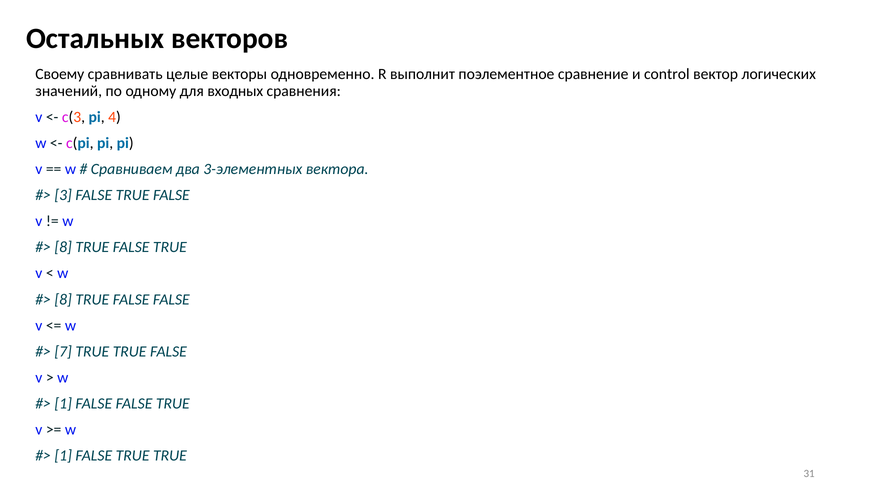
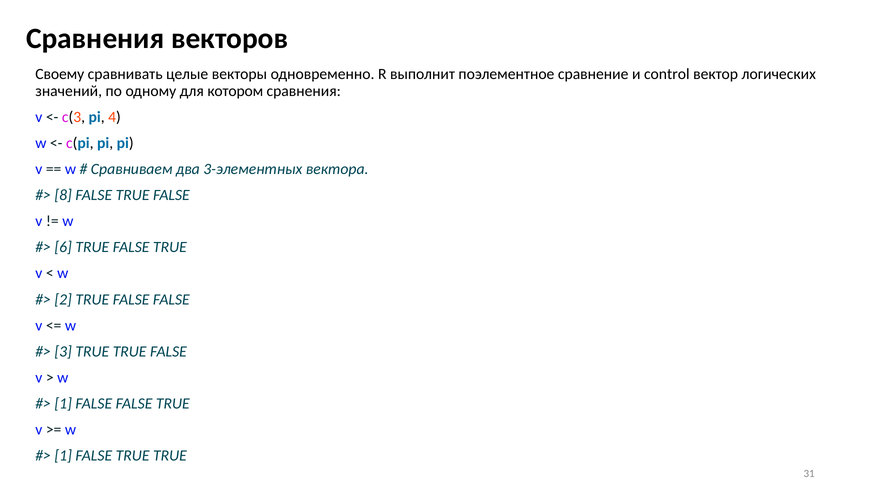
Остальных at (95, 39): Остальных -> Сравнения
входных: входных -> котором
3: 3 -> 8
8 at (63, 247): 8 -> 6
8 at (63, 299): 8 -> 2
7: 7 -> 3
